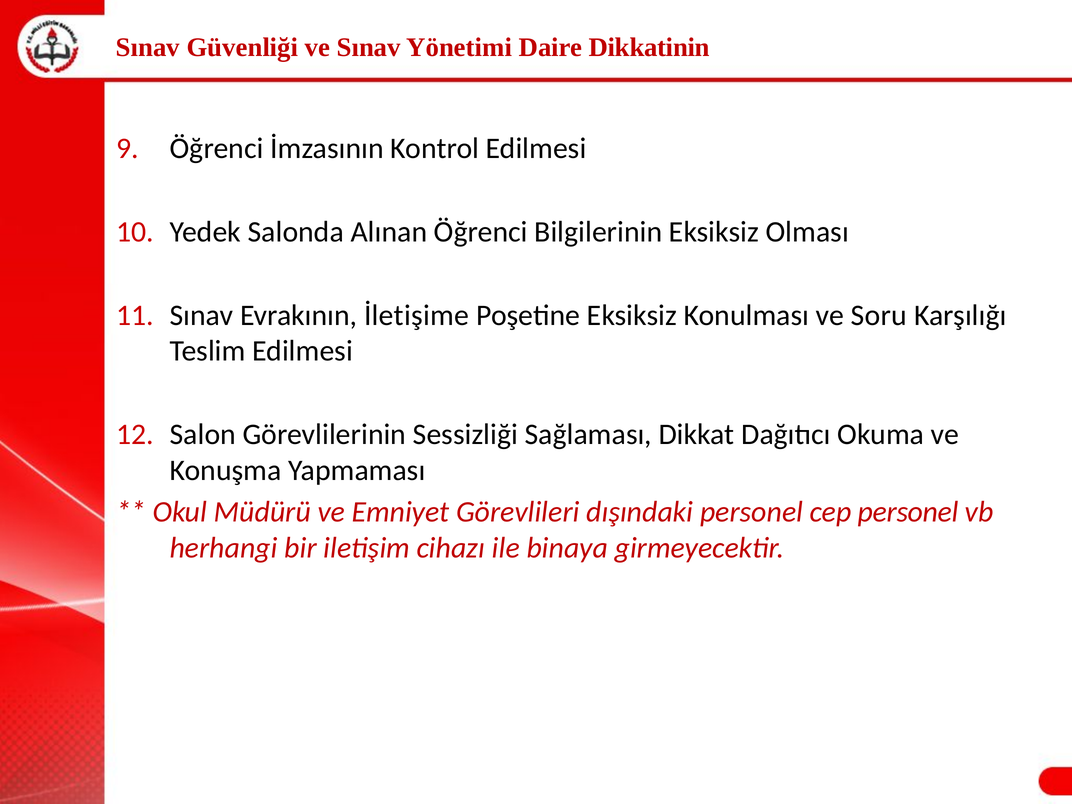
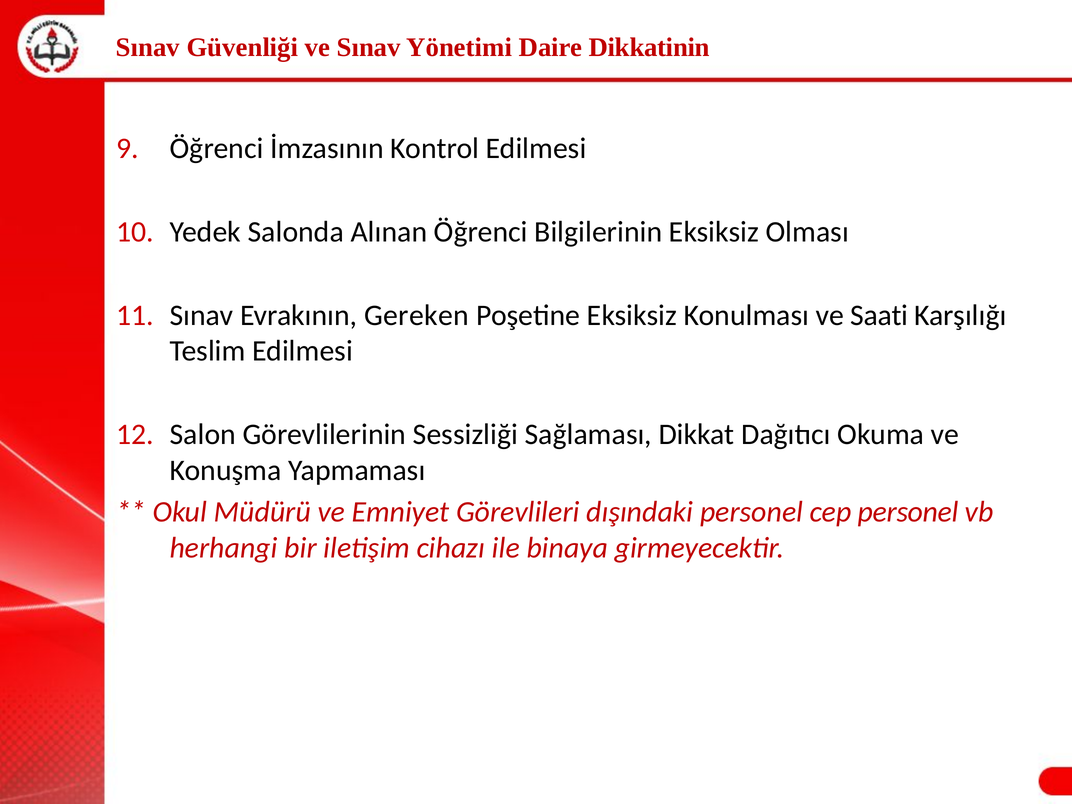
İletişime: İletişime -> Gereken
Soru: Soru -> Saati
